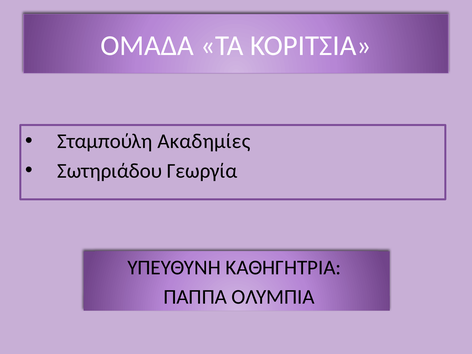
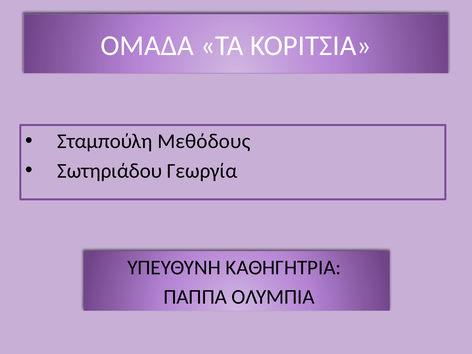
Ακαδημίες: Ακαδημίες -> Μεθόδους
